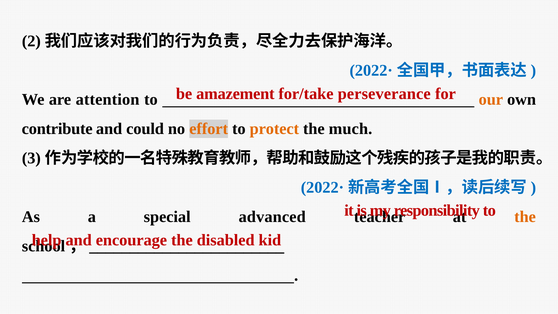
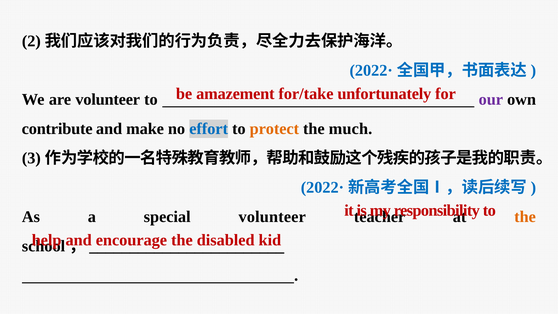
perseverance: perseverance -> unfortunately
are attention: attention -> volunteer
our colour: orange -> purple
could: could -> make
effort colour: orange -> blue
special advanced: advanced -> volunteer
